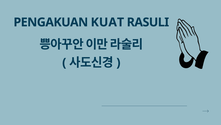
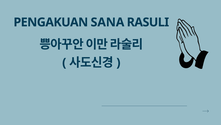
KUAT: KUAT -> SANA
